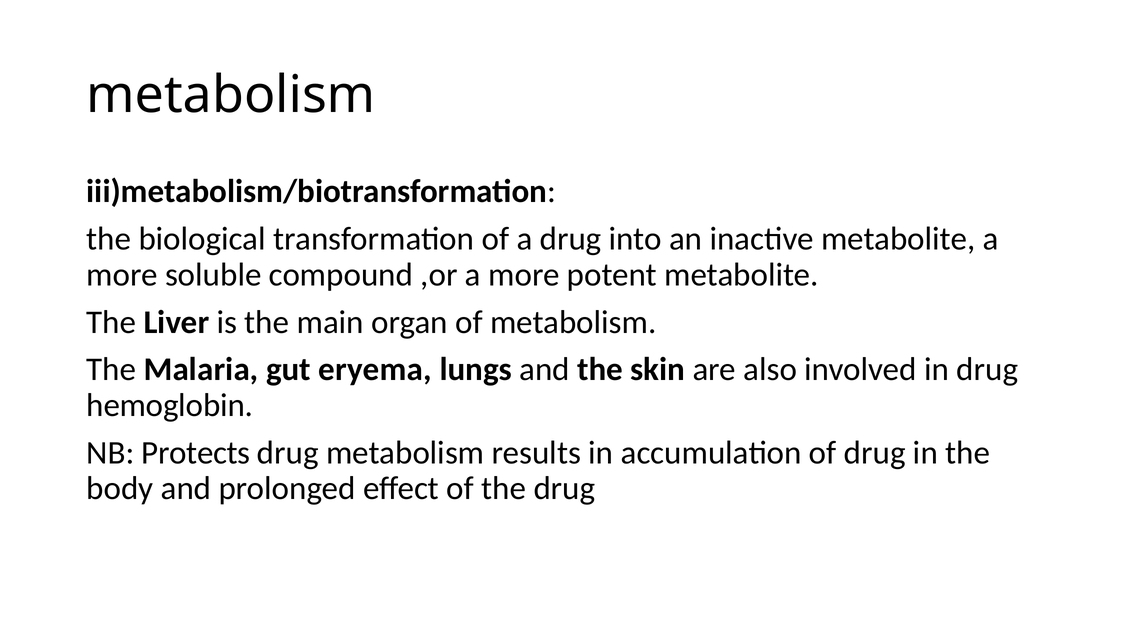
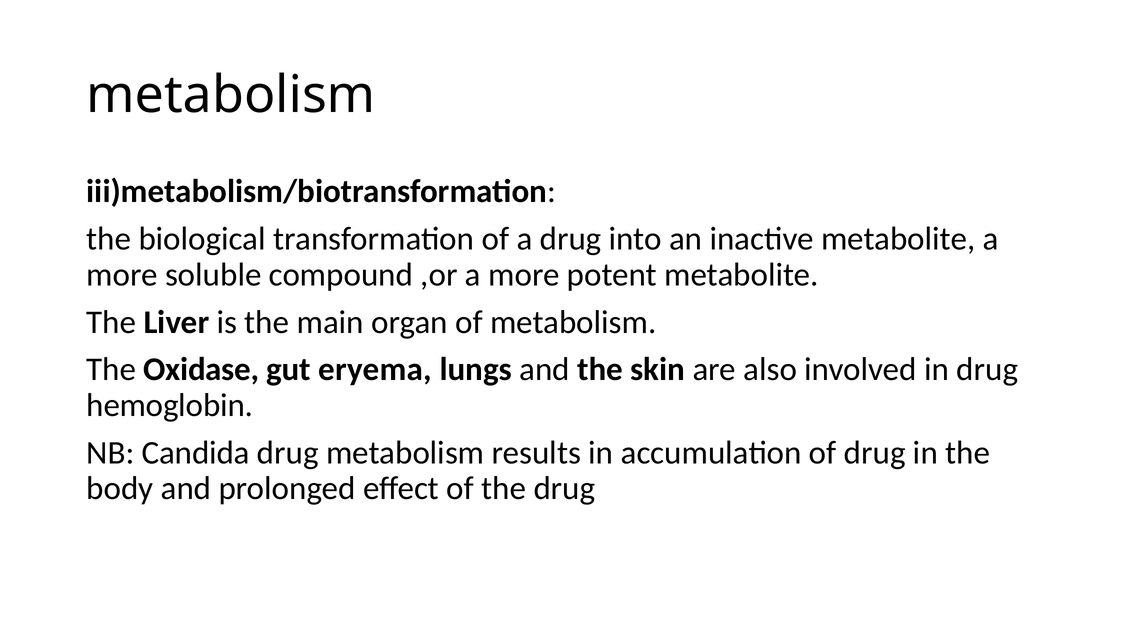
Malaria: Malaria -> Oxidase
Protects: Protects -> Candida
